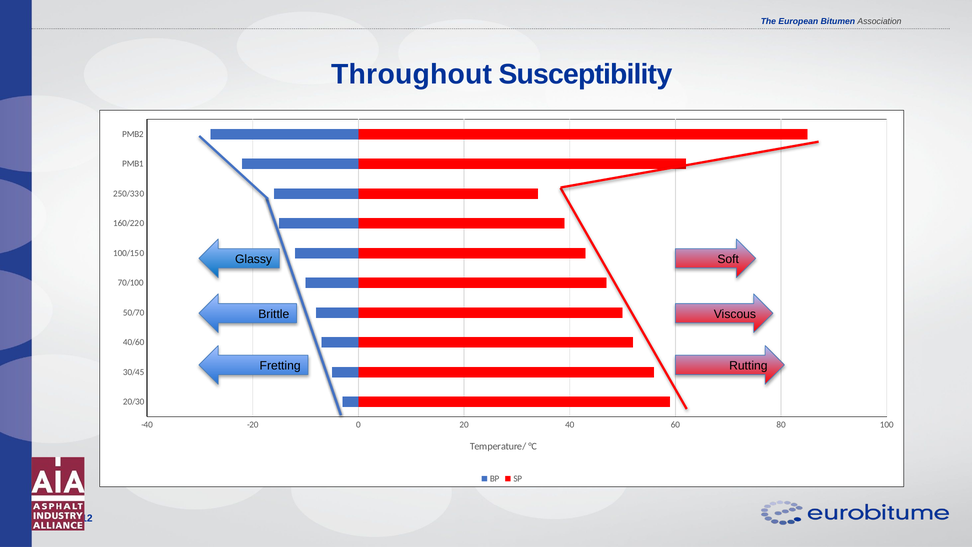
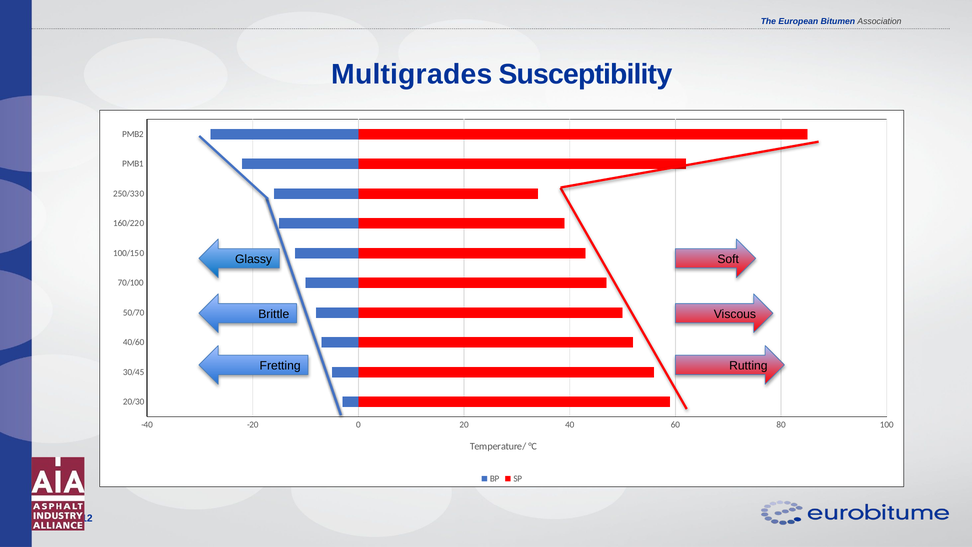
Throughout: Throughout -> Multigrades
